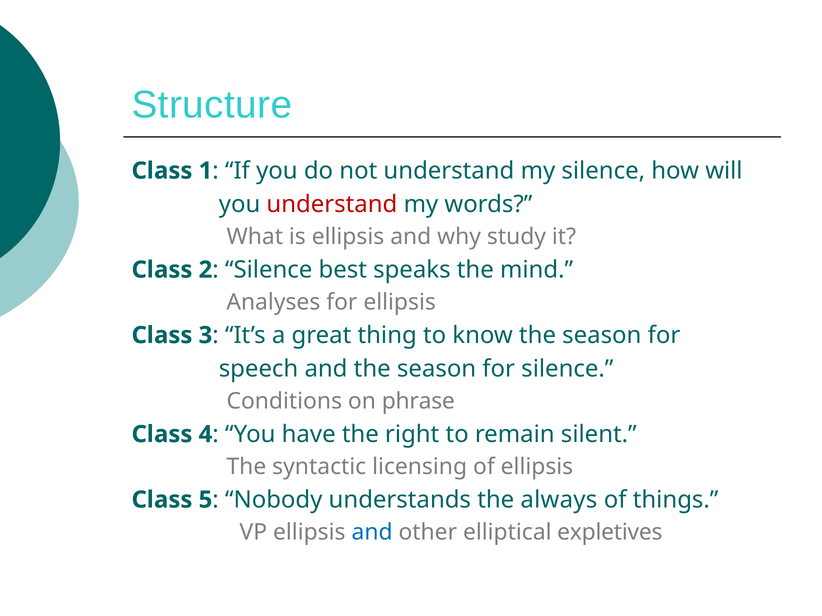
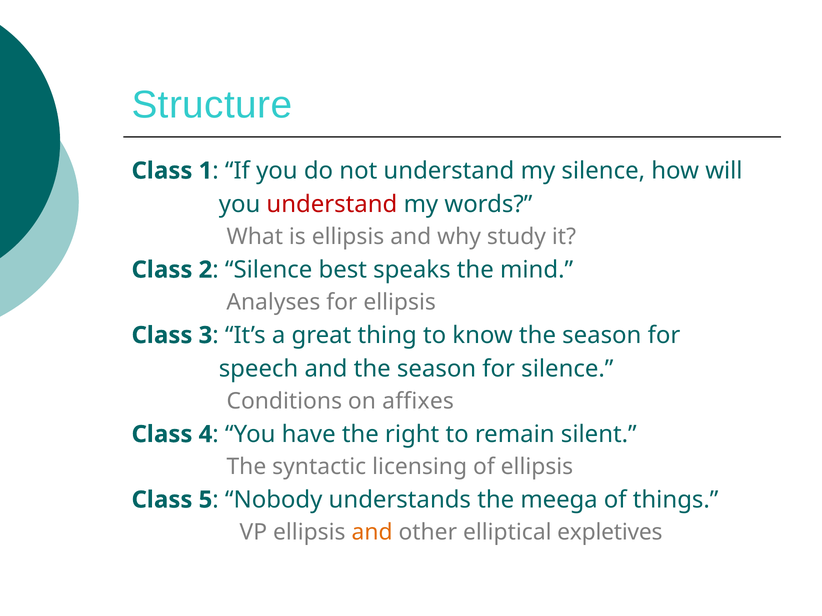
phrase: phrase -> affixes
always: always -> meega
and at (372, 533) colour: blue -> orange
